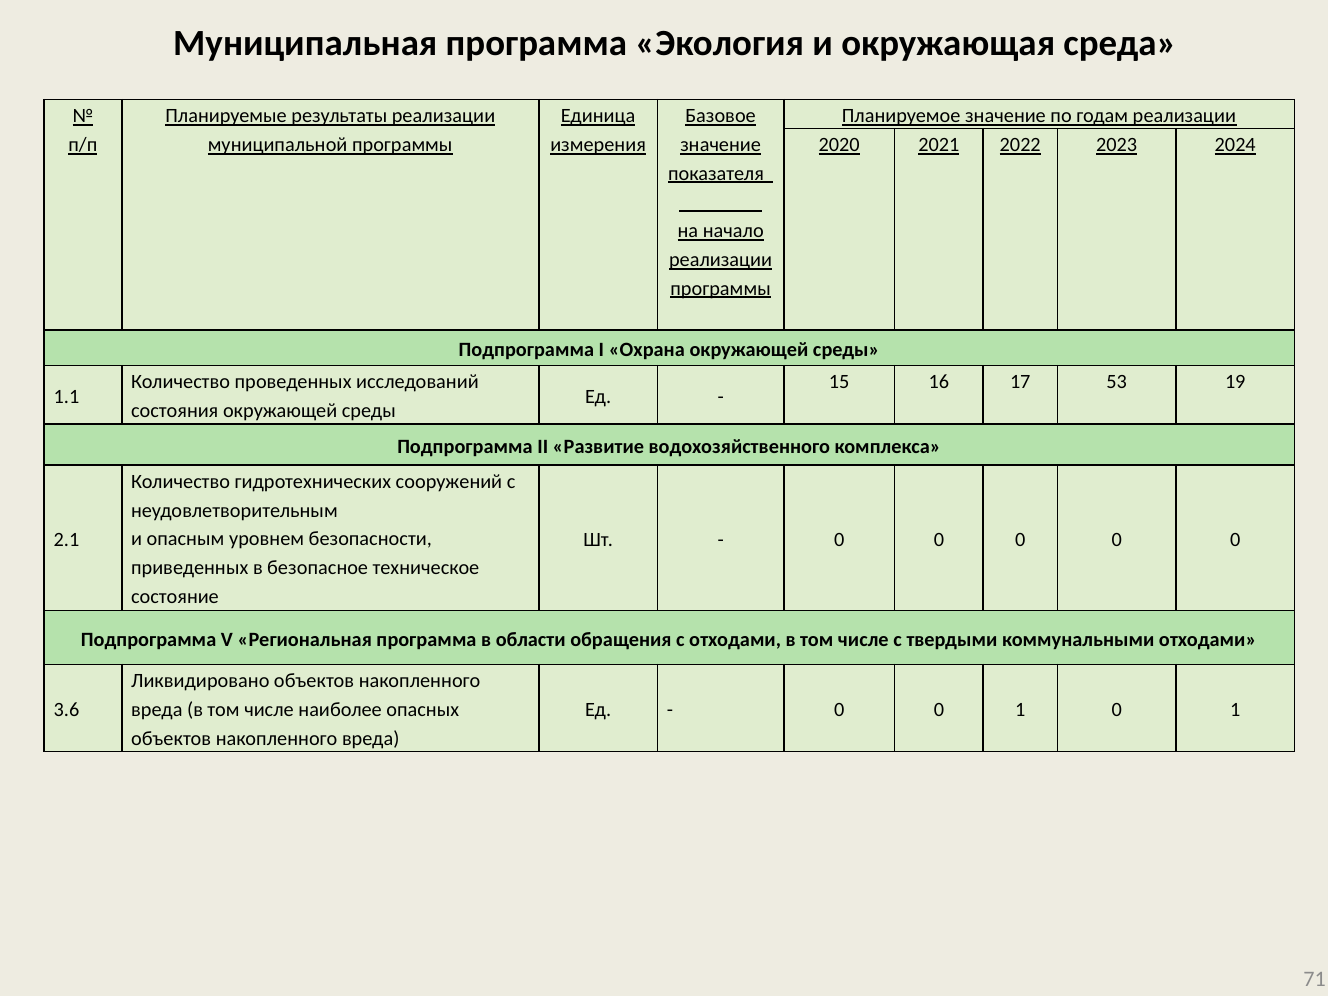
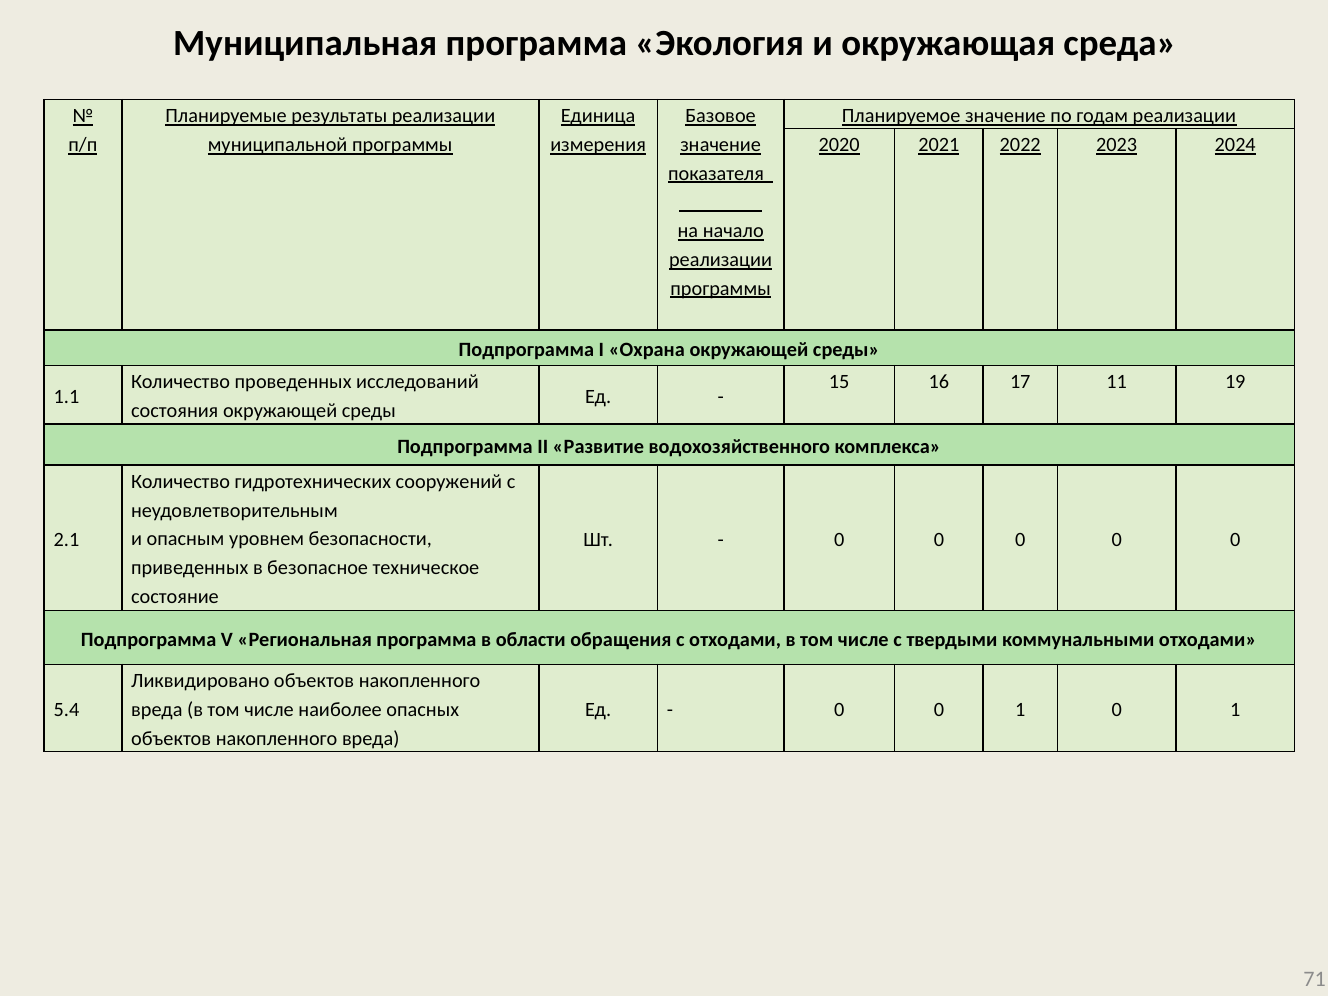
53: 53 -> 11
3.6: 3.6 -> 5.4
